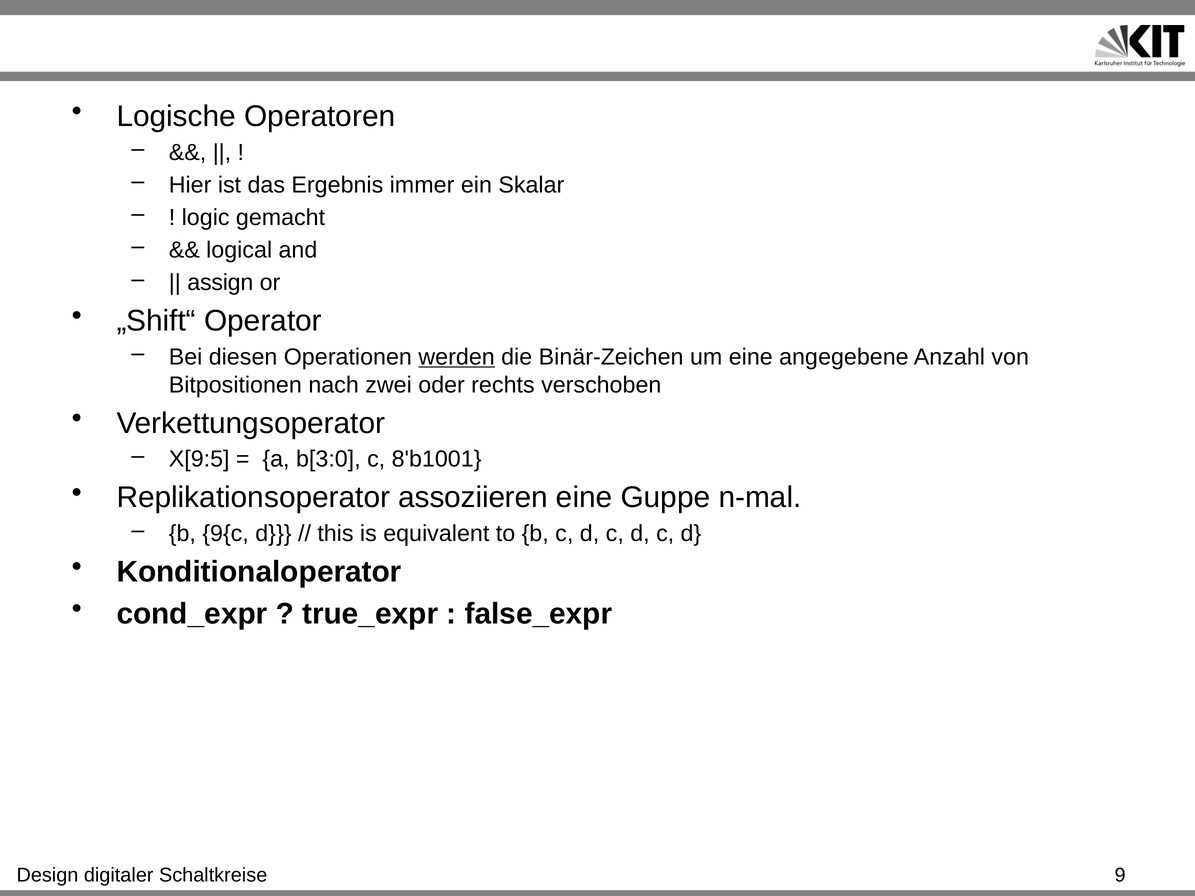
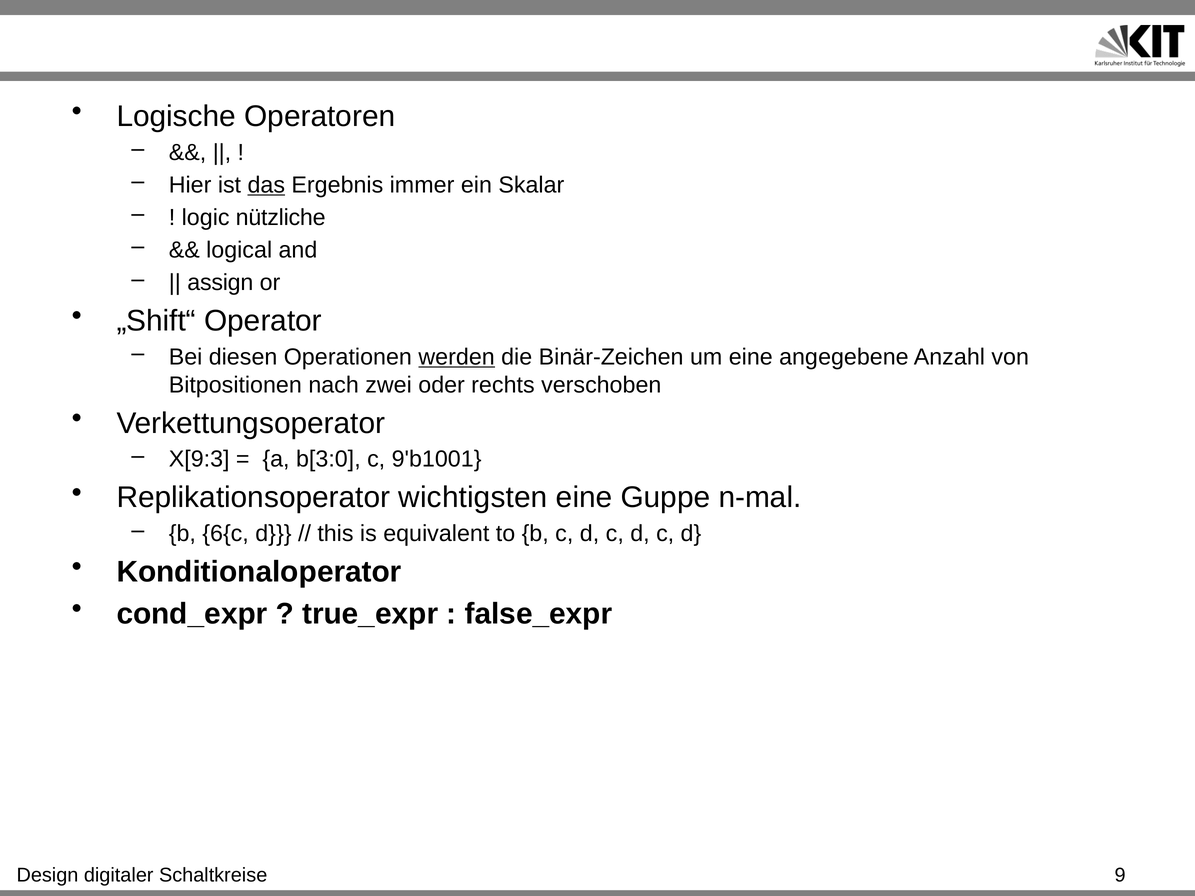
das underline: none -> present
gemacht: gemacht -> nützliche
X[9:5: X[9:5 -> X[9:3
8'b1001: 8'b1001 -> 9'b1001
assoziieren: assoziieren -> wichtigsten
9{c: 9{c -> 6{c
